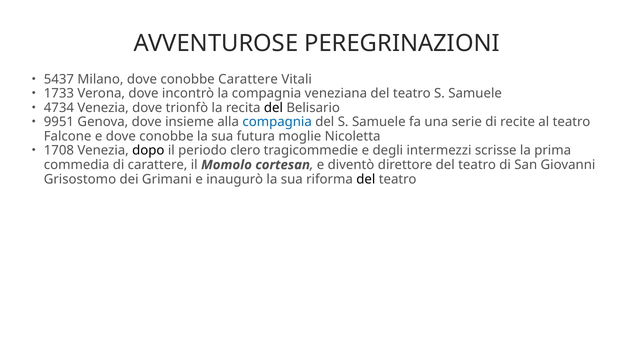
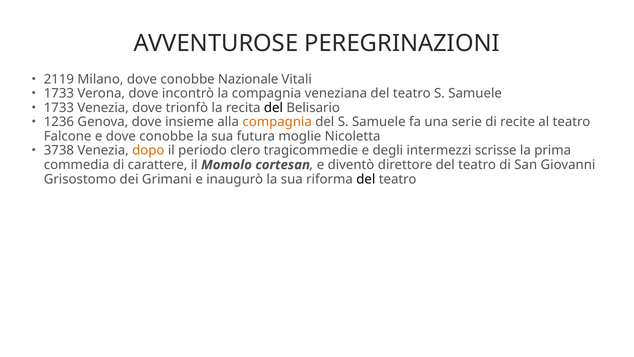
5437: 5437 -> 2119
conobbe Carattere: Carattere -> Nazionale
4734 at (59, 108): 4734 -> 1733
9951: 9951 -> 1236
compagnia at (277, 122) colour: blue -> orange
1708: 1708 -> 3738
dopo colour: black -> orange
